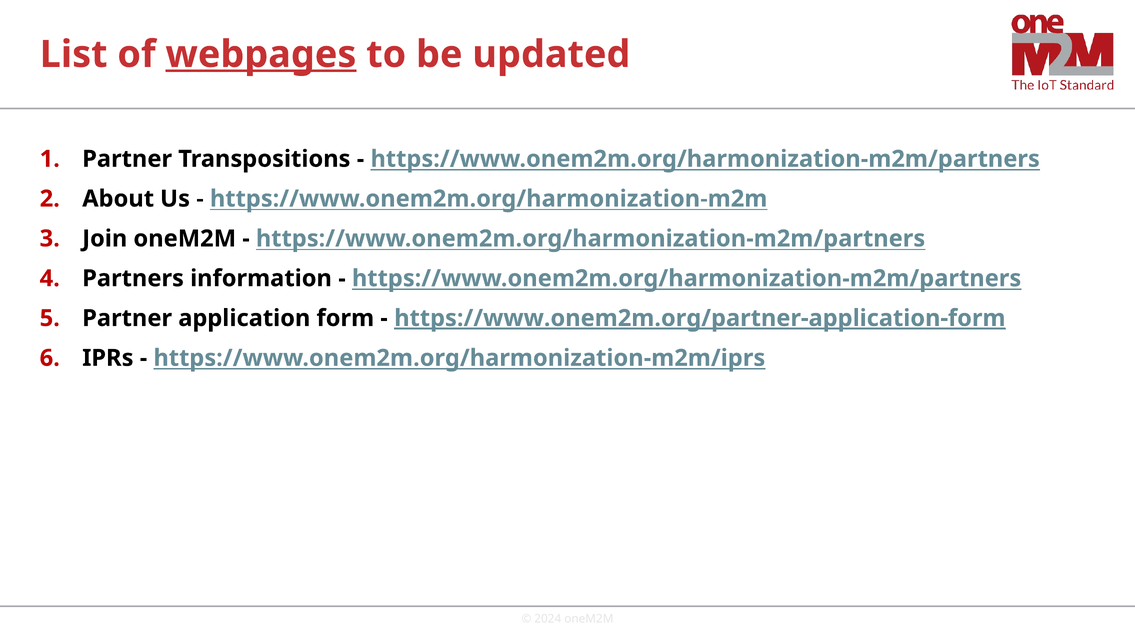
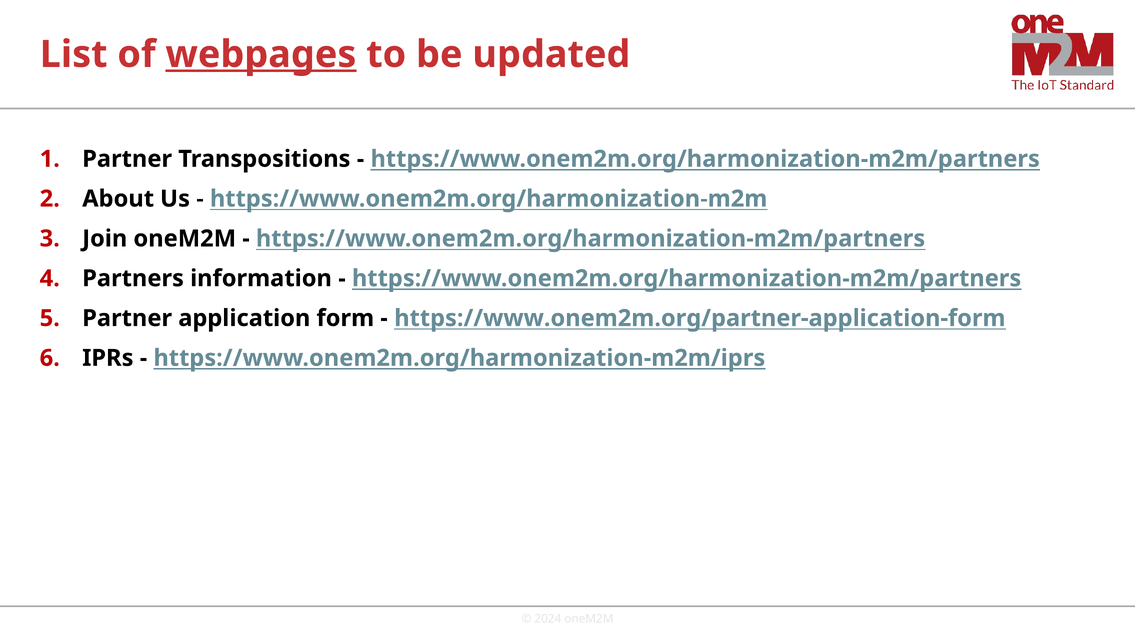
https://www.onem2m.org/partner-application-form underline: present -> none
